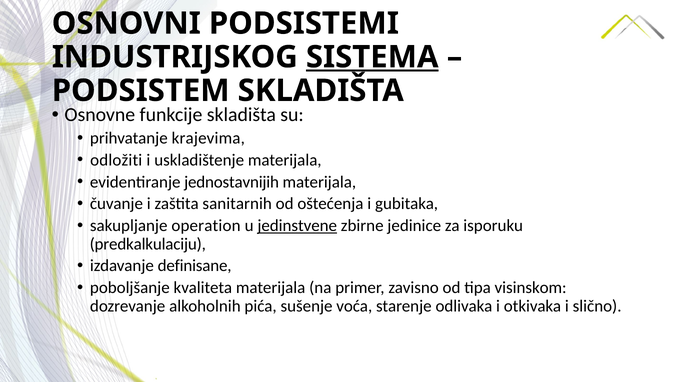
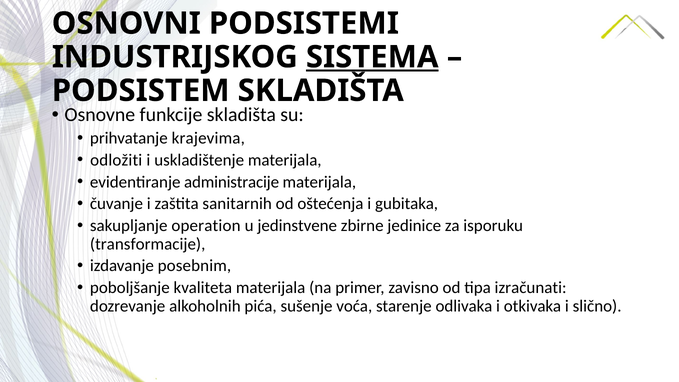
jednostavnijih: jednostavnijih -> administracije
jedinstvene underline: present -> none
predkalkulaciju: predkalkulaciju -> transformacije
definisane: definisane -> posebnim
visinskom: visinskom -> izračunati
